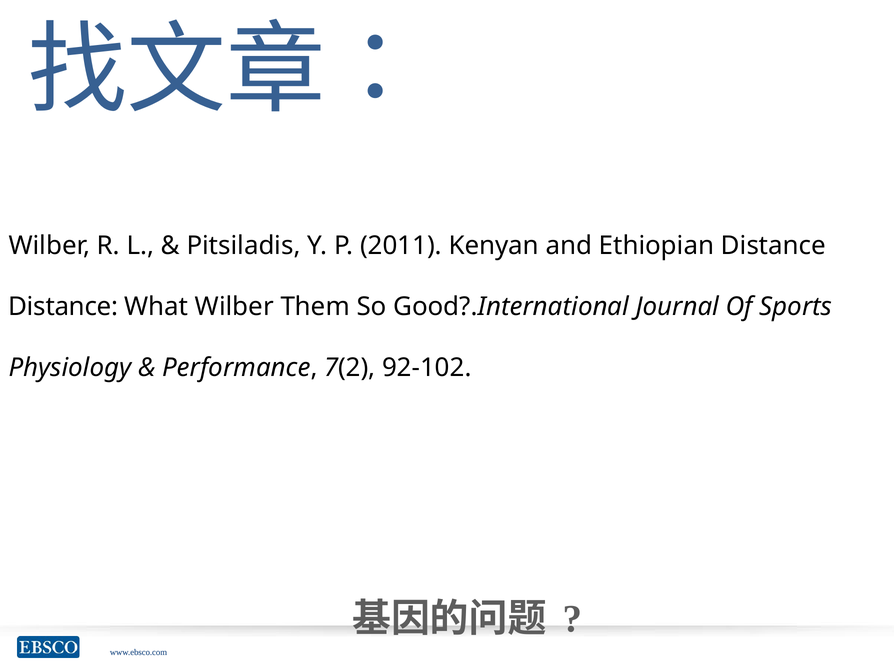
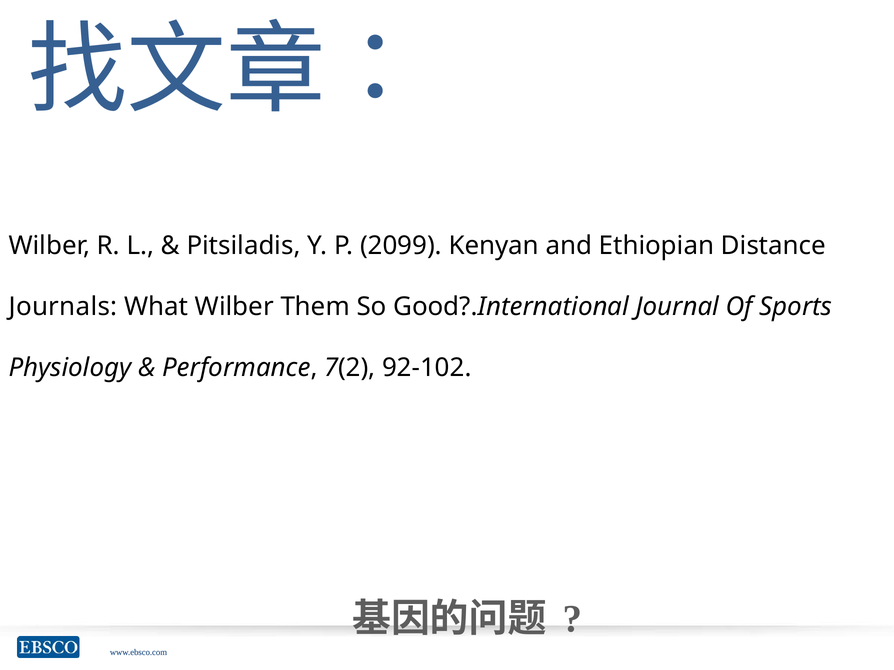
2011: 2011 -> 2099
Distance at (63, 307): Distance -> Journals
